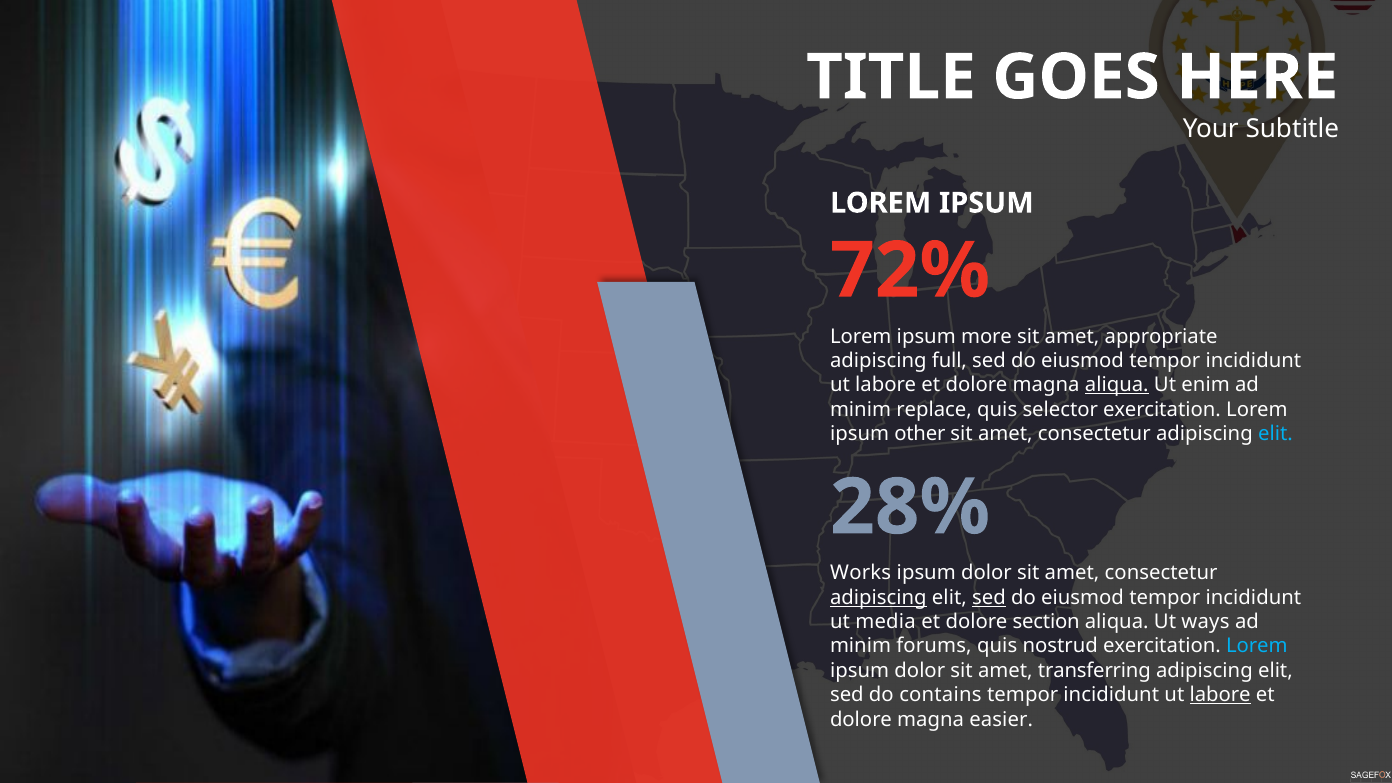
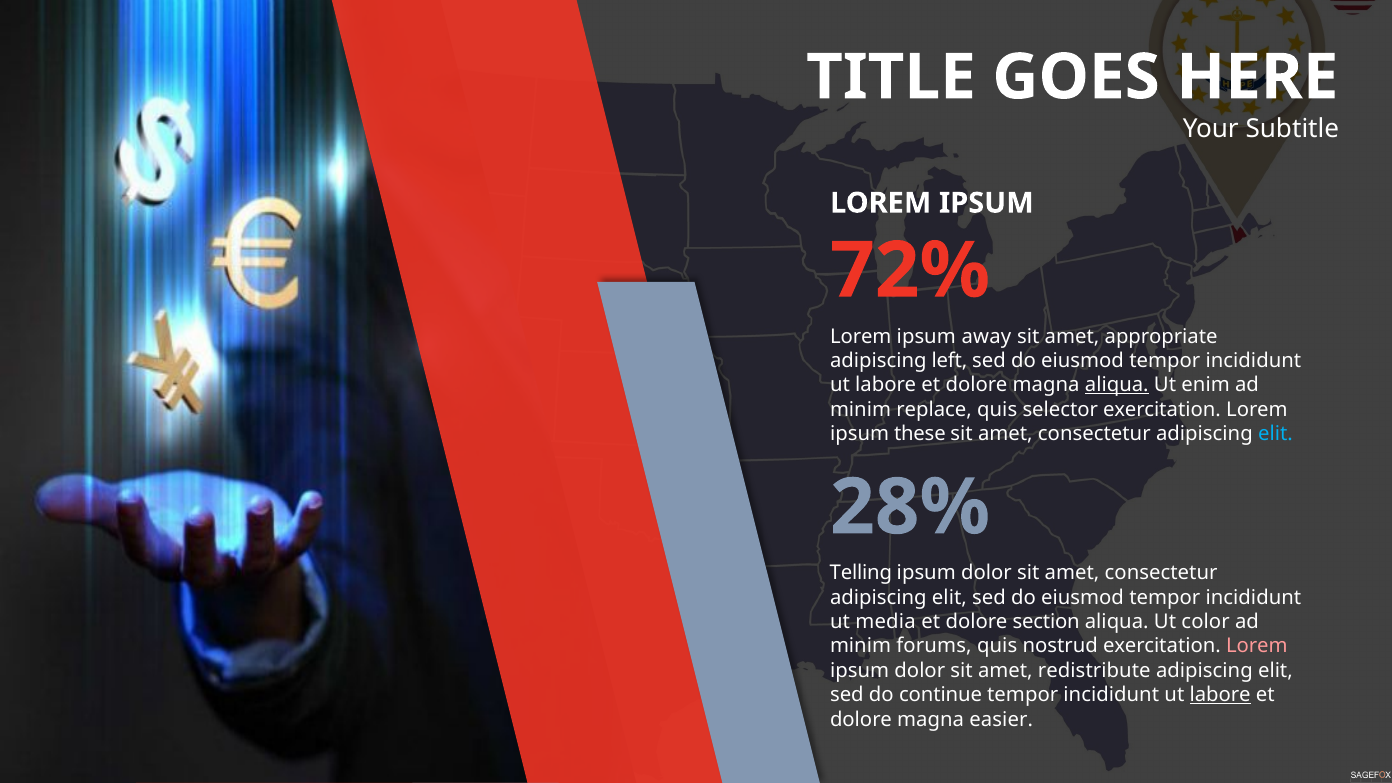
more: more -> away
full: full -> left
other: other -> these
Works: Works -> Telling
adipiscing at (878, 597) underline: present -> none
sed at (989, 597) underline: present -> none
ways: ways -> color
Lorem at (1257, 646) colour: light blue -> pink
transferring: transferring -> redistribute
contains: contains -> continue
